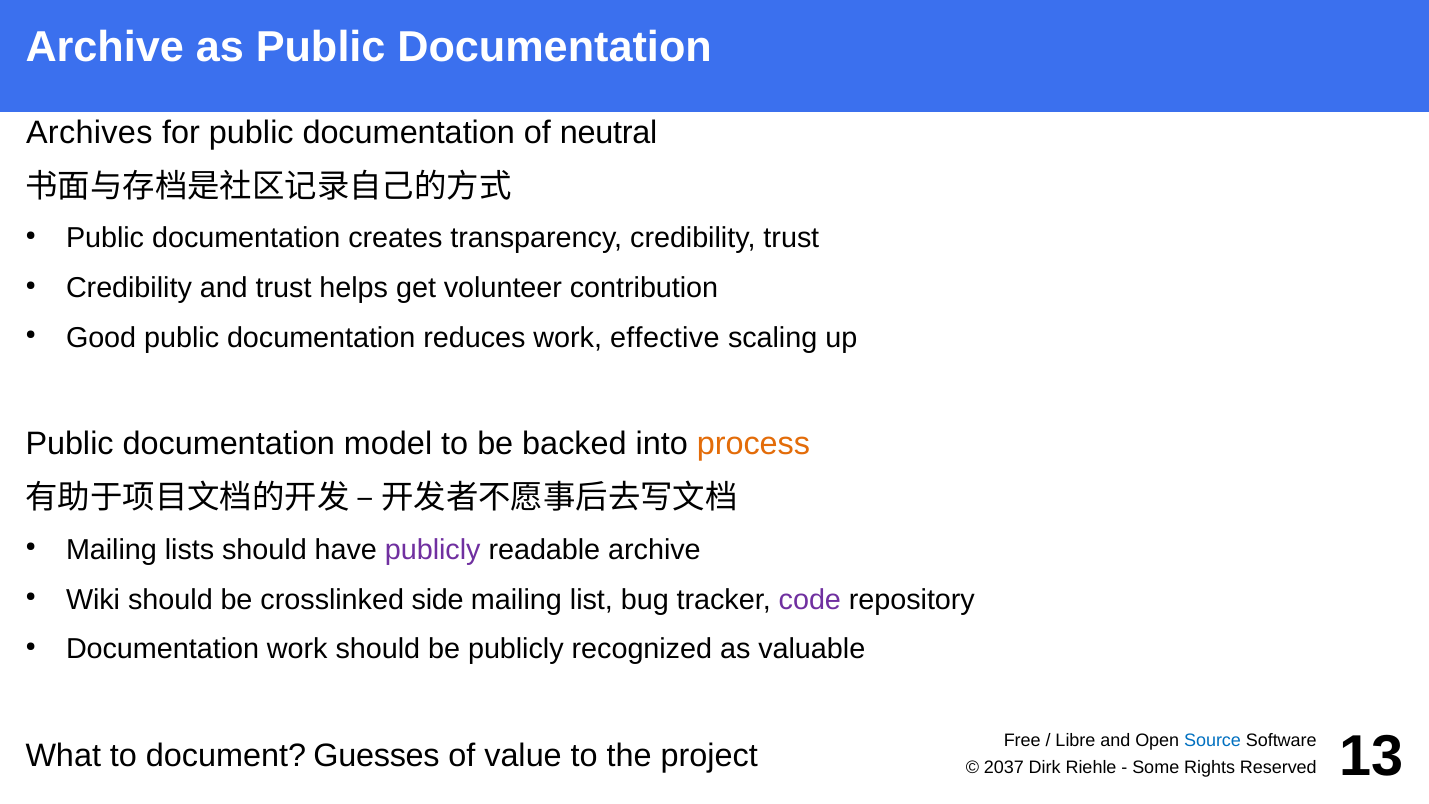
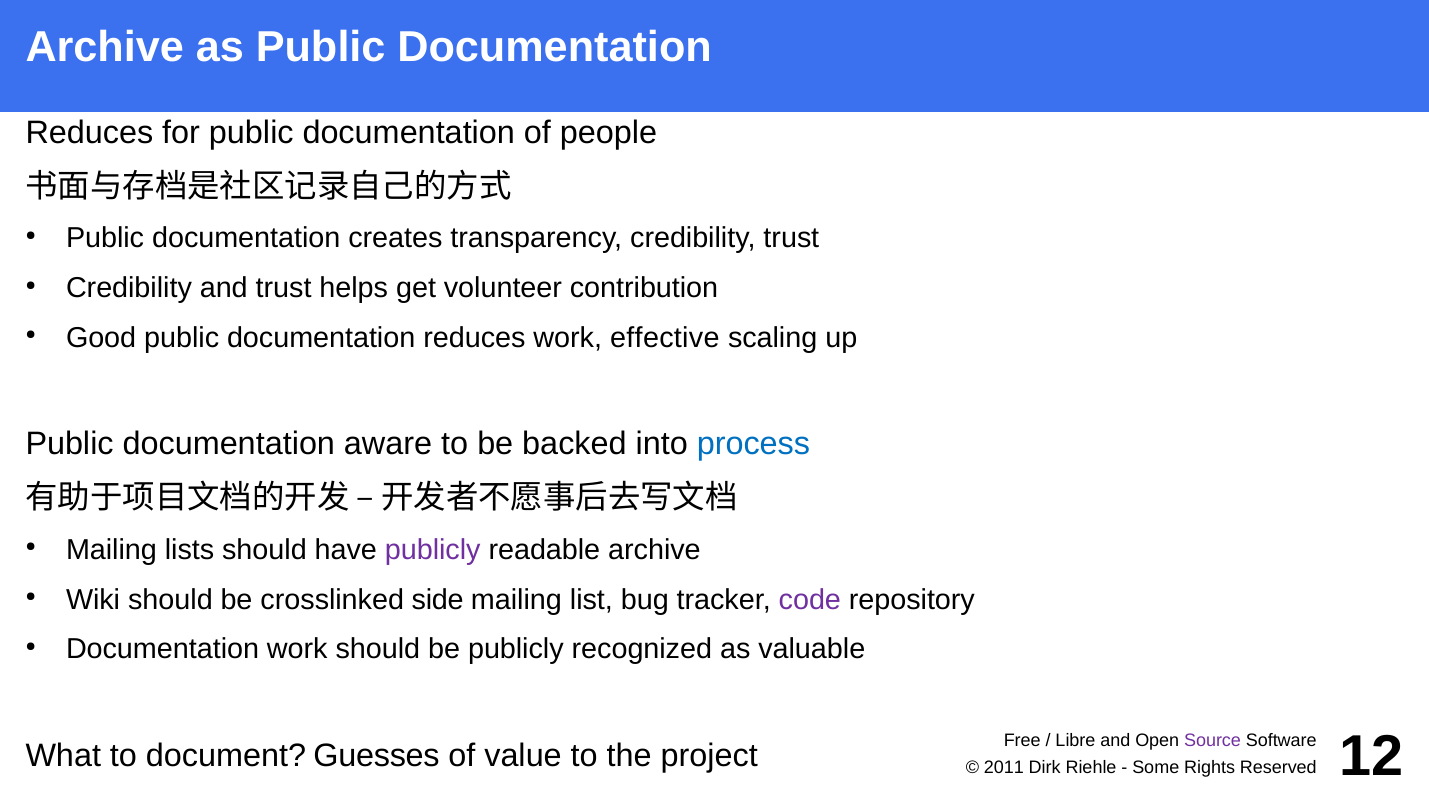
Archives at (89, 132): Archives -> Reduces
neutral: neutral -> people
model: model -> aware
process colour: orange -> blue
Source colour: blue -> purple
2037: 2037 -> 2011
13: 13 -> 12
